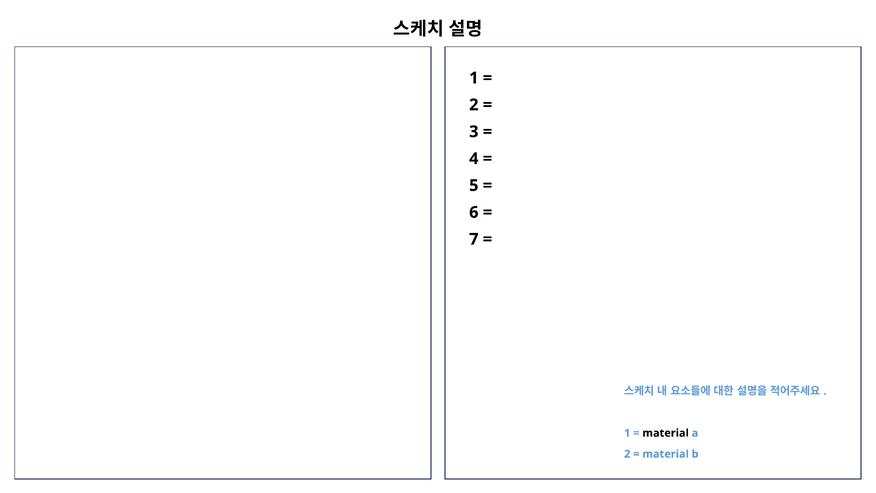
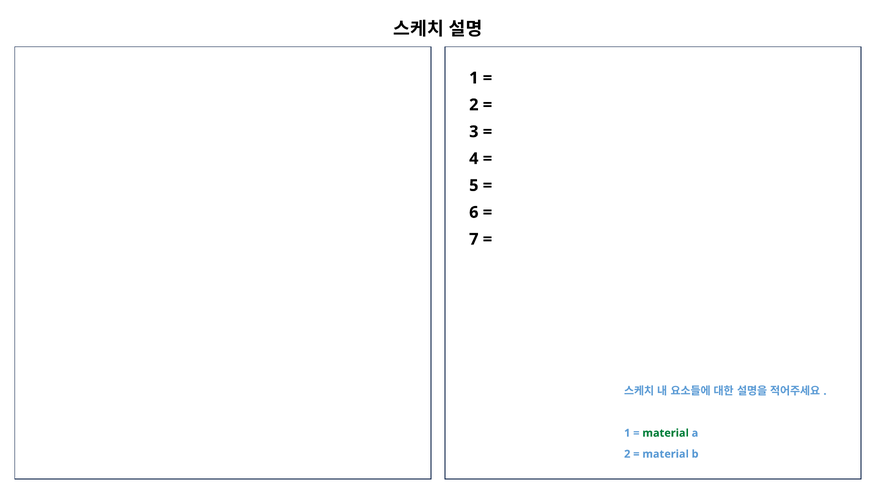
material at (666, 433) colour: black -> green
